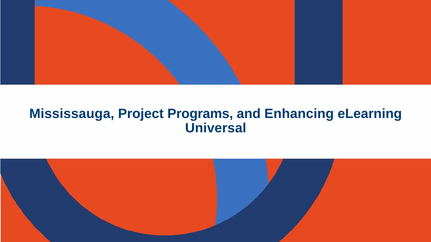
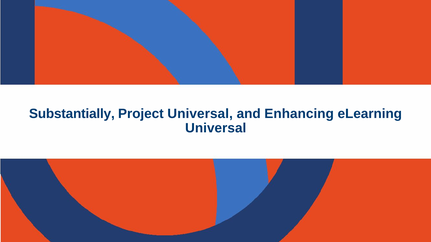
Mississauga: Mississauga -> Substantially
Project Programs: Programs -> Universal
